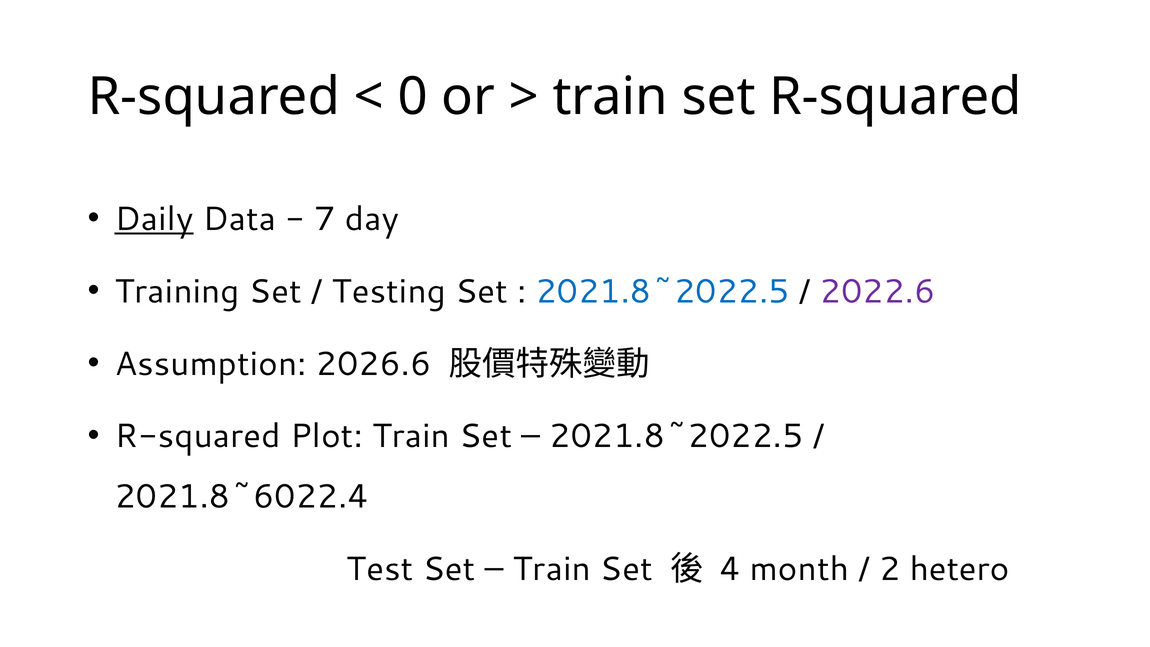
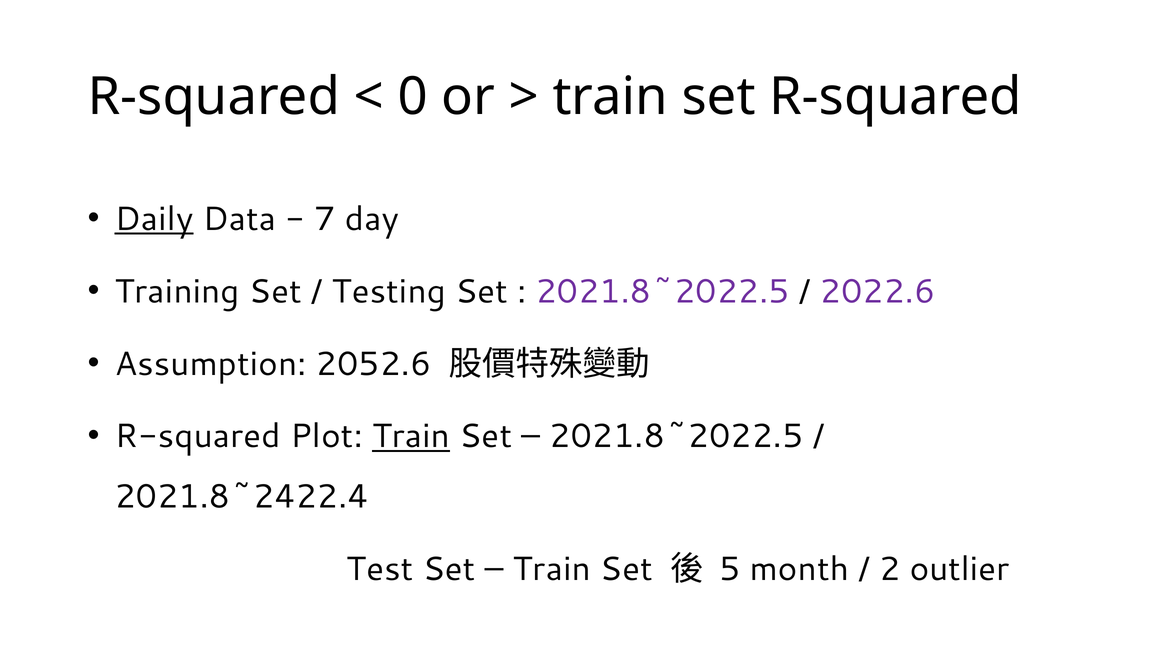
2021.8~2022.5 at (663, 292) colour: blue -> purple
2026.6: 2026.6 -> 2052.6
Train at (411, 436) underline: none -> present
2021.8~6022.4: 2021.8~6022.4 -> 2021.8~2422.4
4: 4 -> 5
hetero: hetero -> outlier
